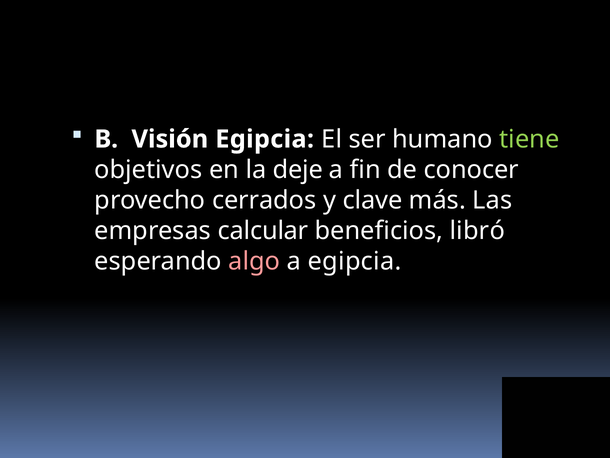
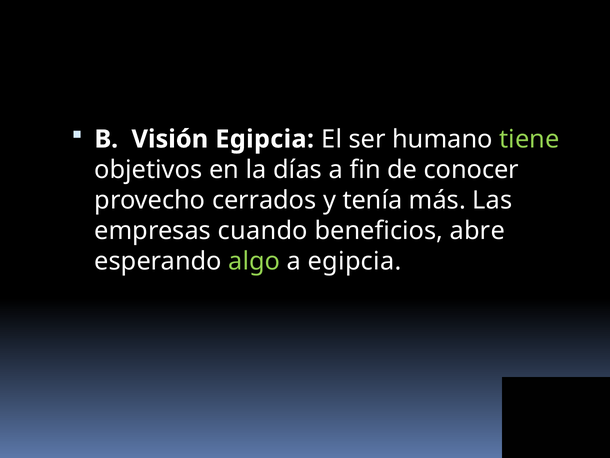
deje: deje -> días
clave: clave -> tenía
calcular: calcular -> cuando
libró: libró -> abre
algo colour: pink -> light green
